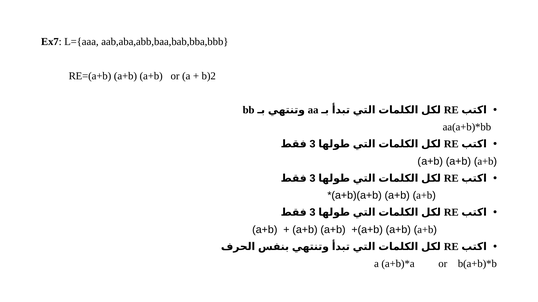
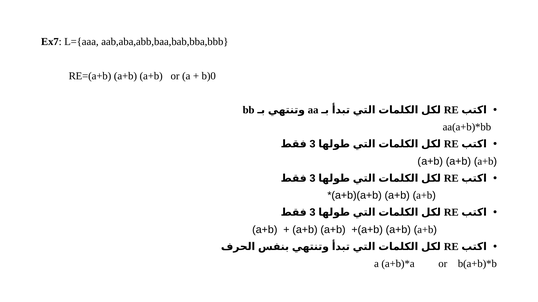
b)2: b)2 -> b)0
